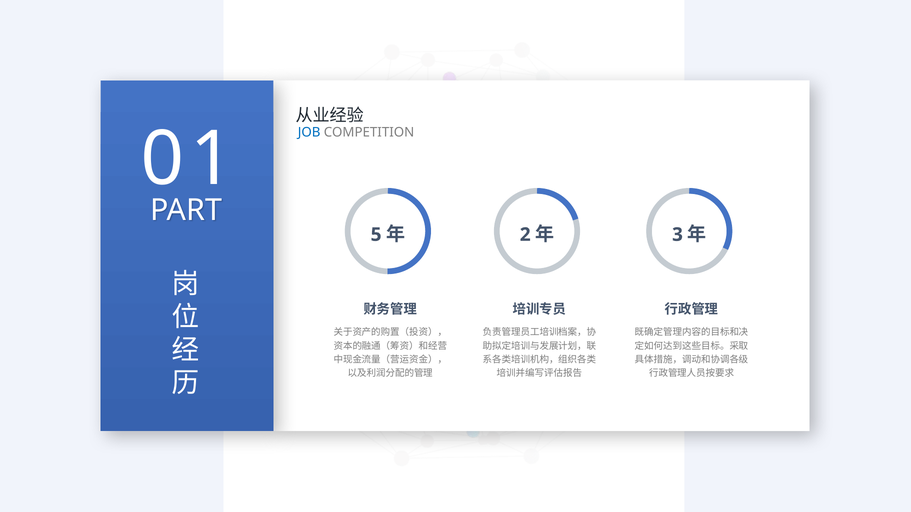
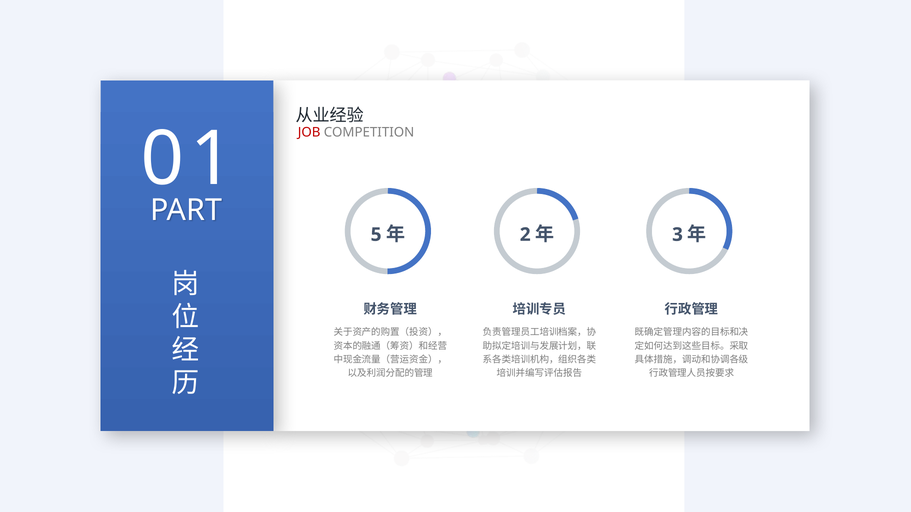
JOB colour: blue -> red
